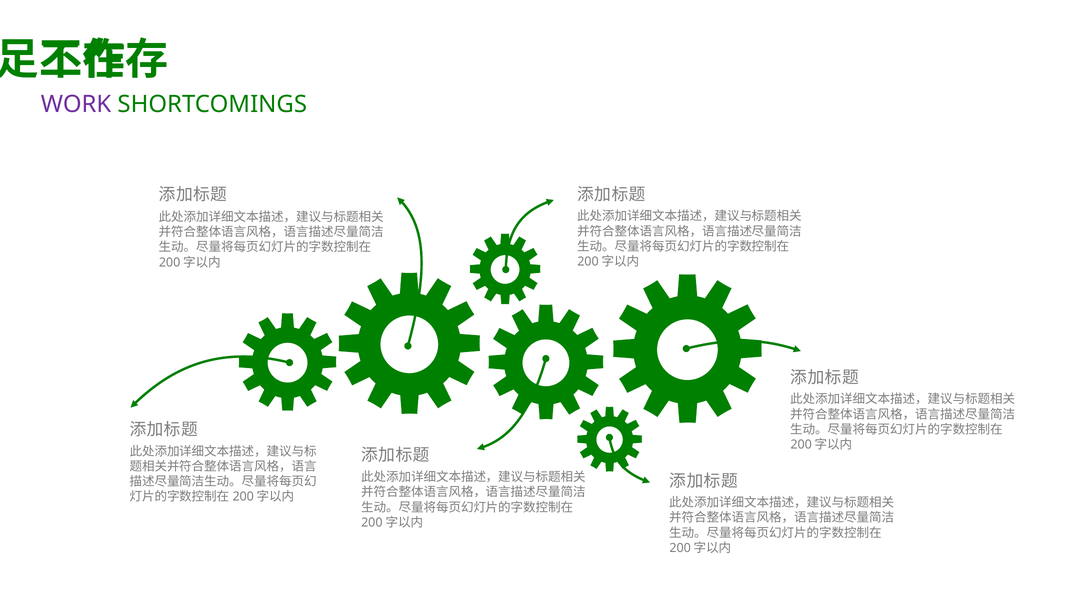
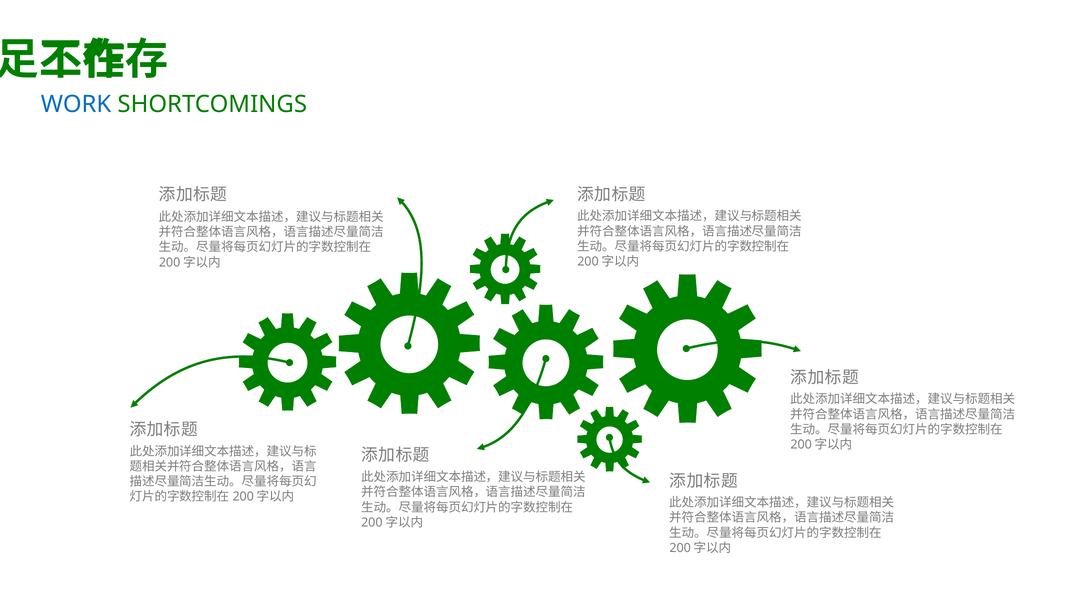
WORK colour: purple -> blue
